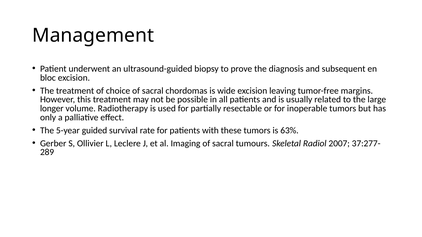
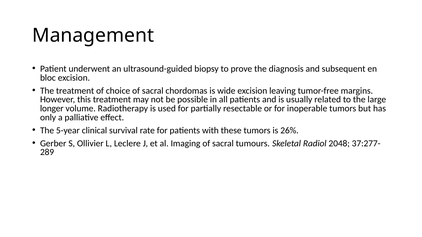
guided: guided -> clinical
63%: 63% -> 26%
2007: 2007 -> 2048
